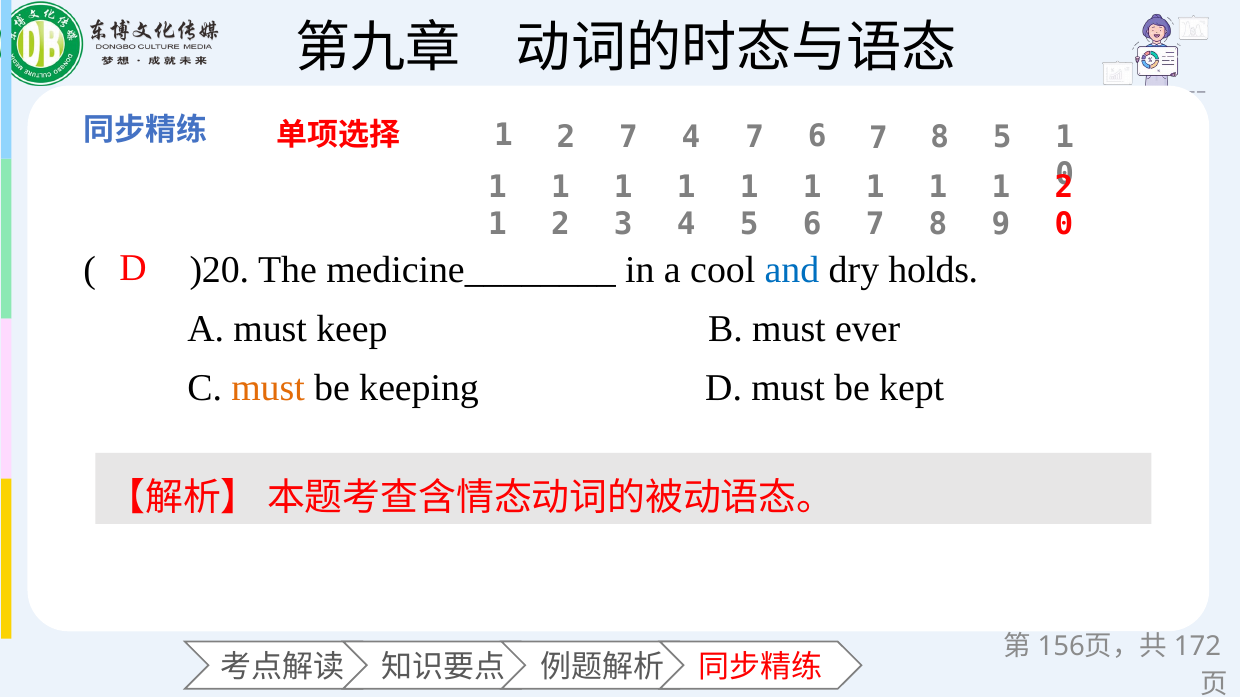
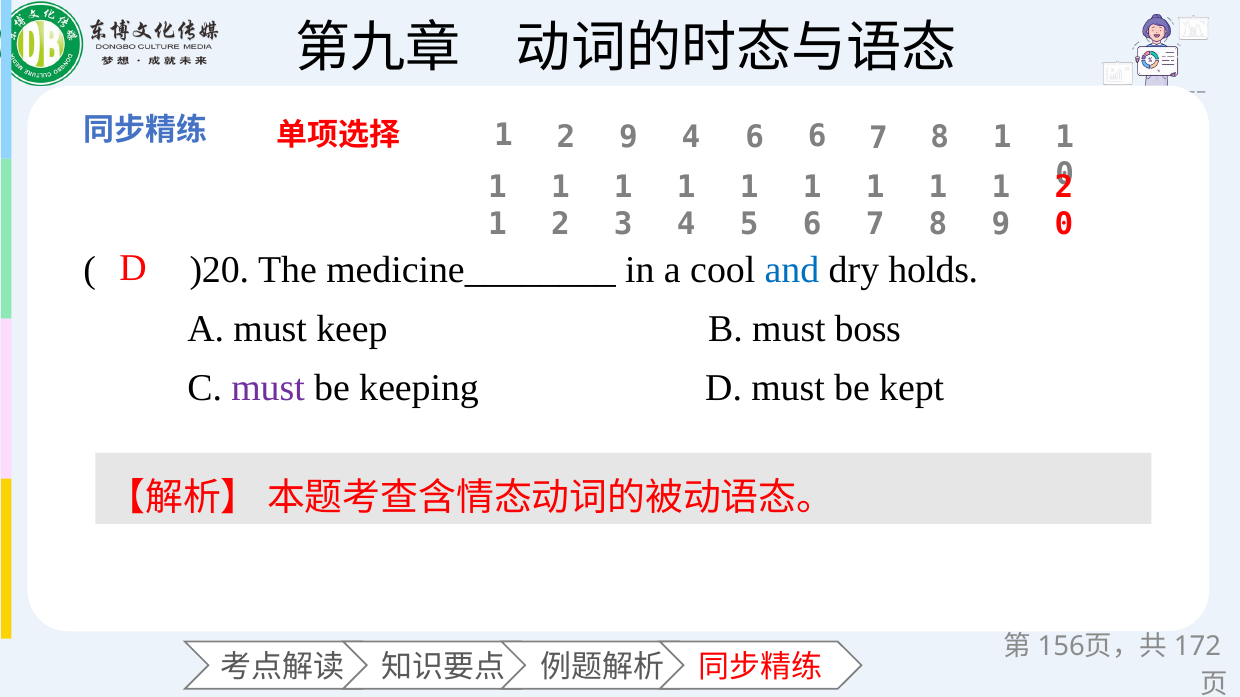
2 7: 7 -> 9
4 7: 7 -> 6
7 8 5: 5 -> 1
ever: ever -> boss
must at (268, 388) colour: orange -> purple
